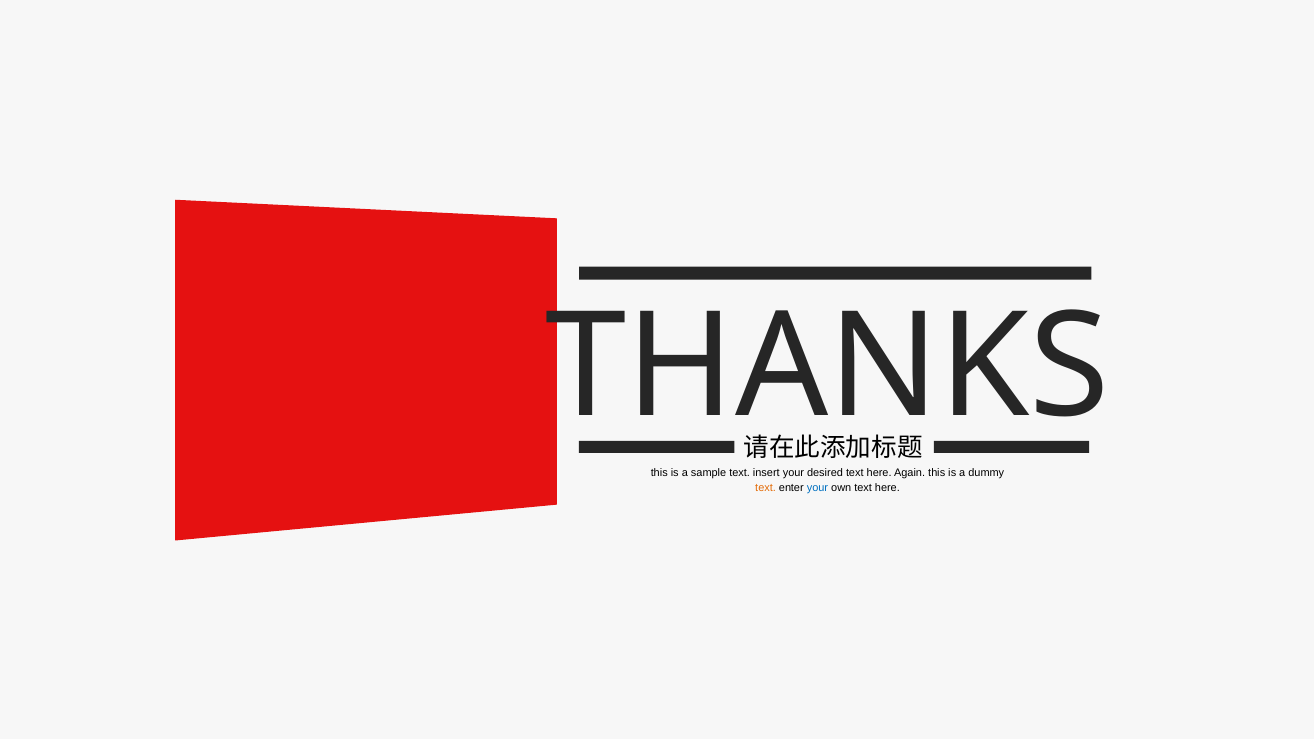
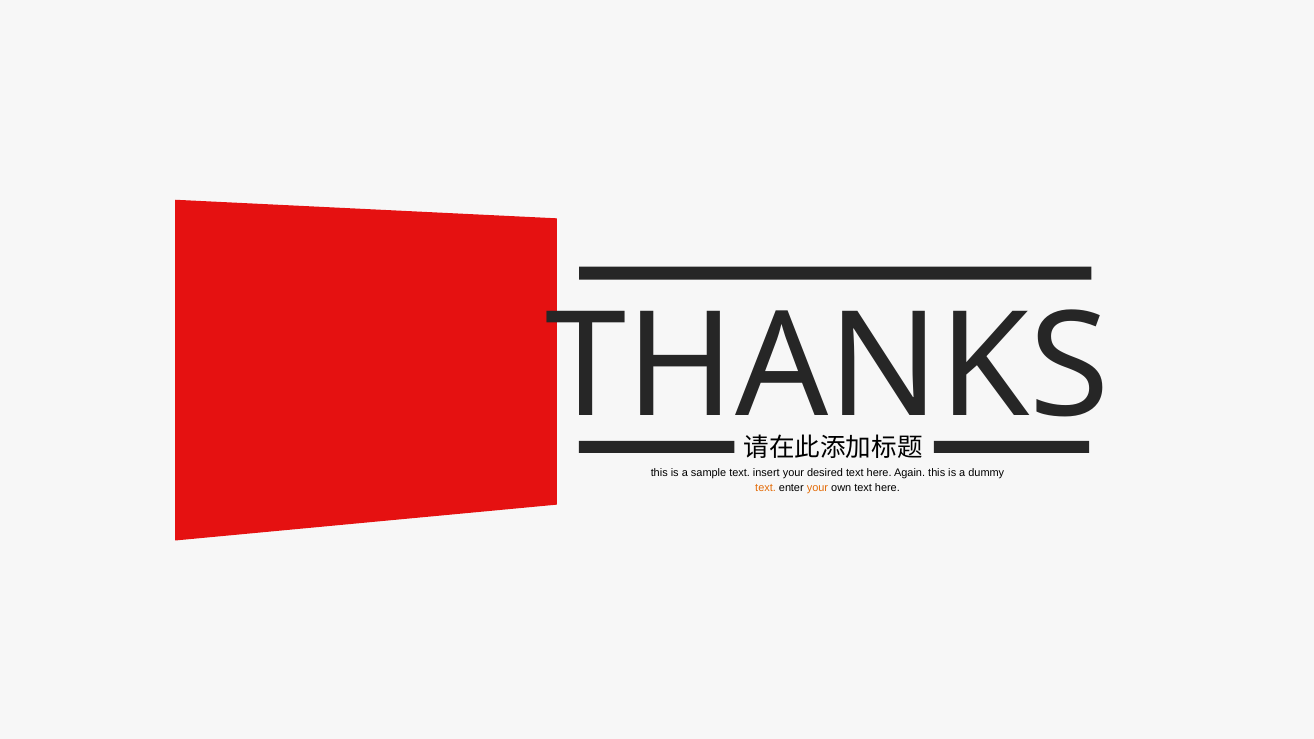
your at (818, 488) colour: blue -> orange
